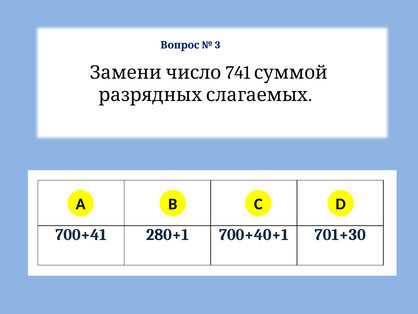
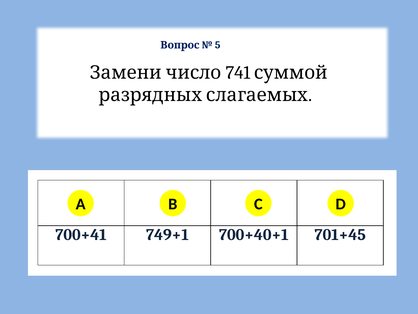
3: 3 -> 5
280+1: 280+1 -> 749+1
701+30: 701+30 -> 701+45
